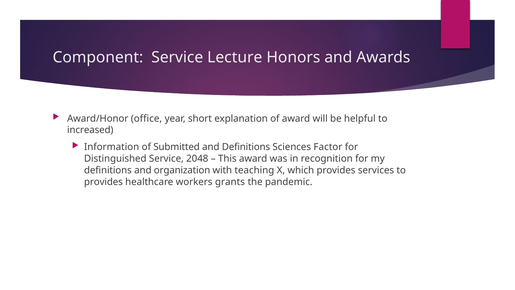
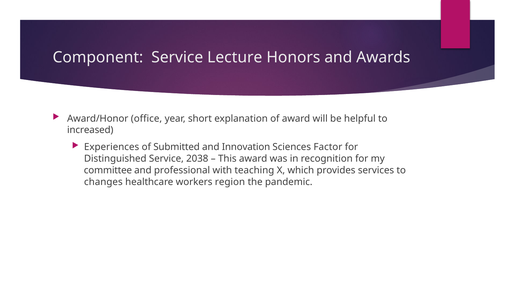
Information: Information -> Experiences
and Definitions: Definitions -> Innovation
2048: 2048 -> 2038
definitions at (108, 170): definitions -> committee
organization: organization -> professional
provides at (103, 182): provides -> changes
grants: grants -> region
